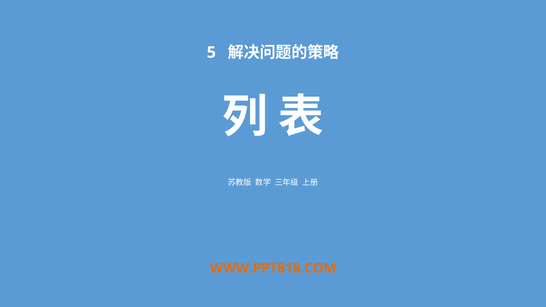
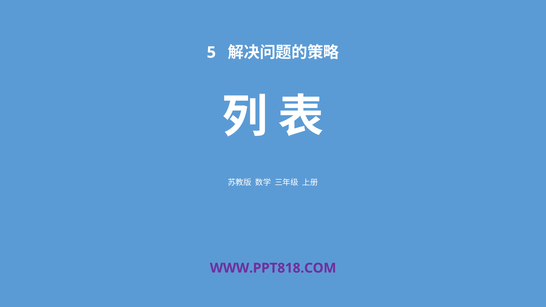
WWW.PPT818.COM colour: orange -> purple
